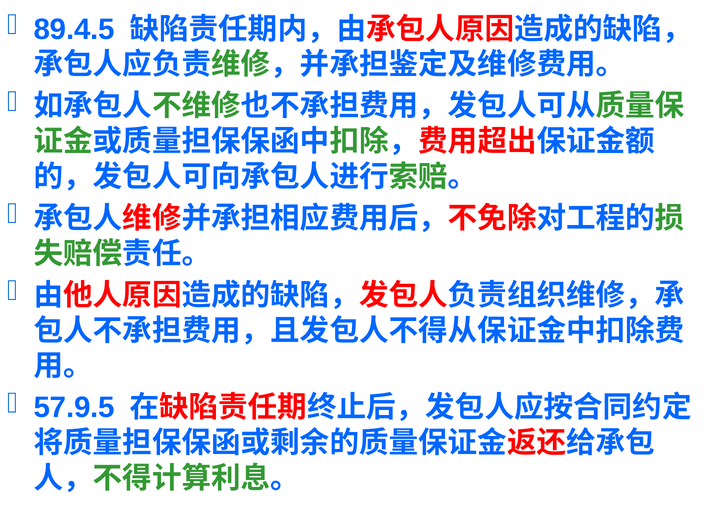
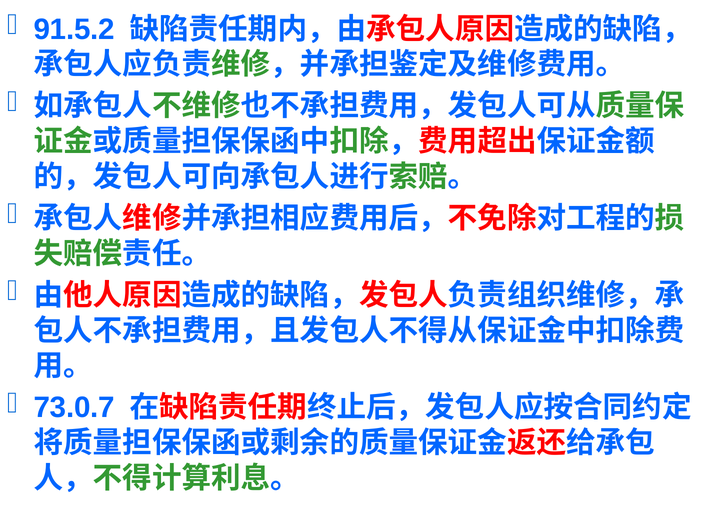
89.4.5: 89.4.5 -> 91.5.2
57.9.5: 57.9.5 -> 73.0.7
